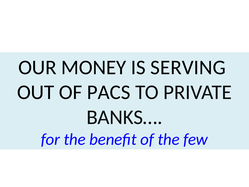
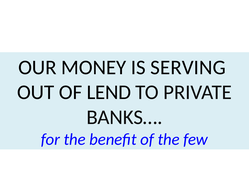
PACS: PACS -> LEND
